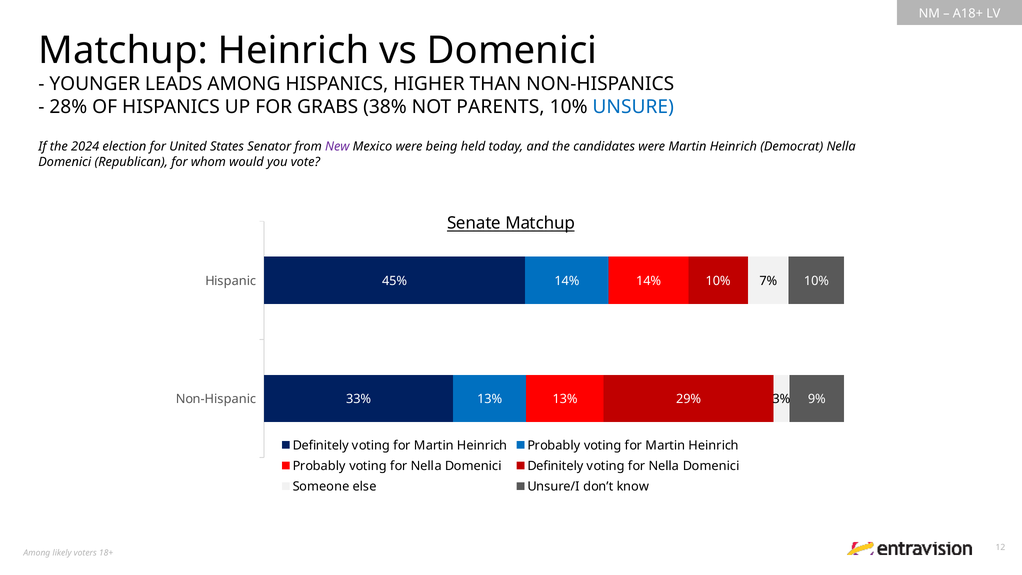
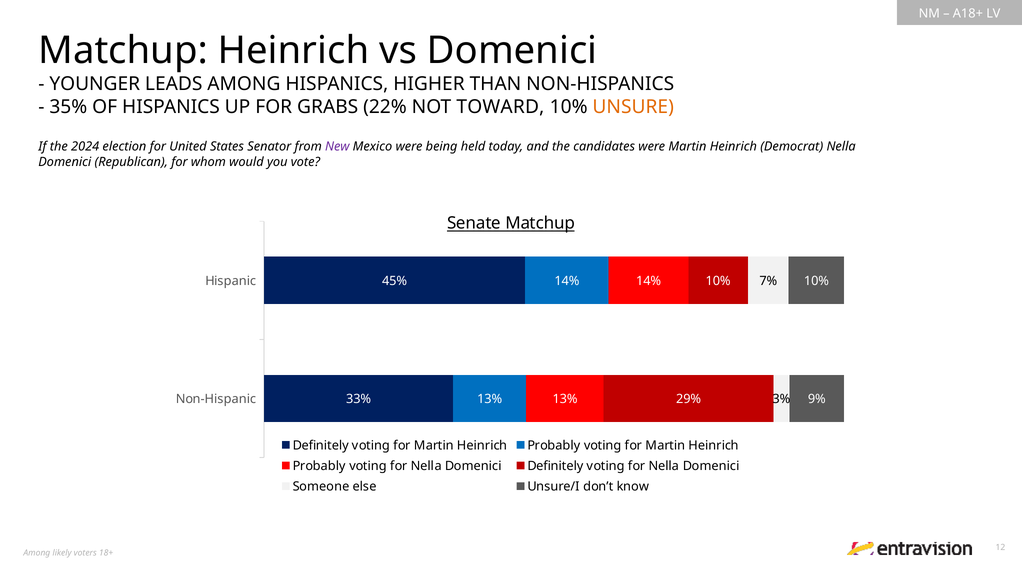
28%: 28% -> 35%
38%: 38% -> 22%
PARENTS: PARENTS -> TOWARD
UNSURE colour: blue -> orange
